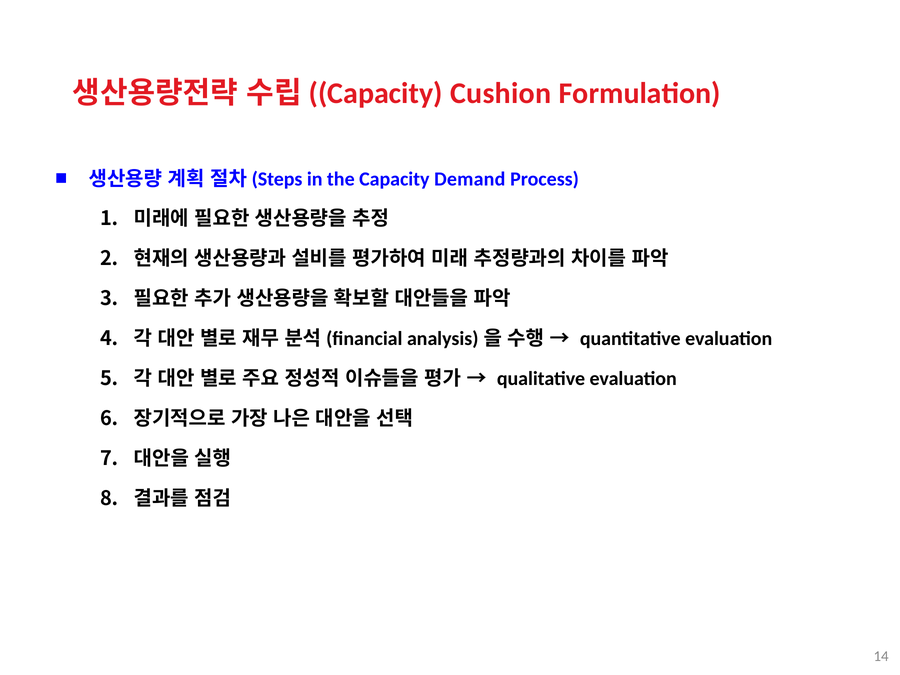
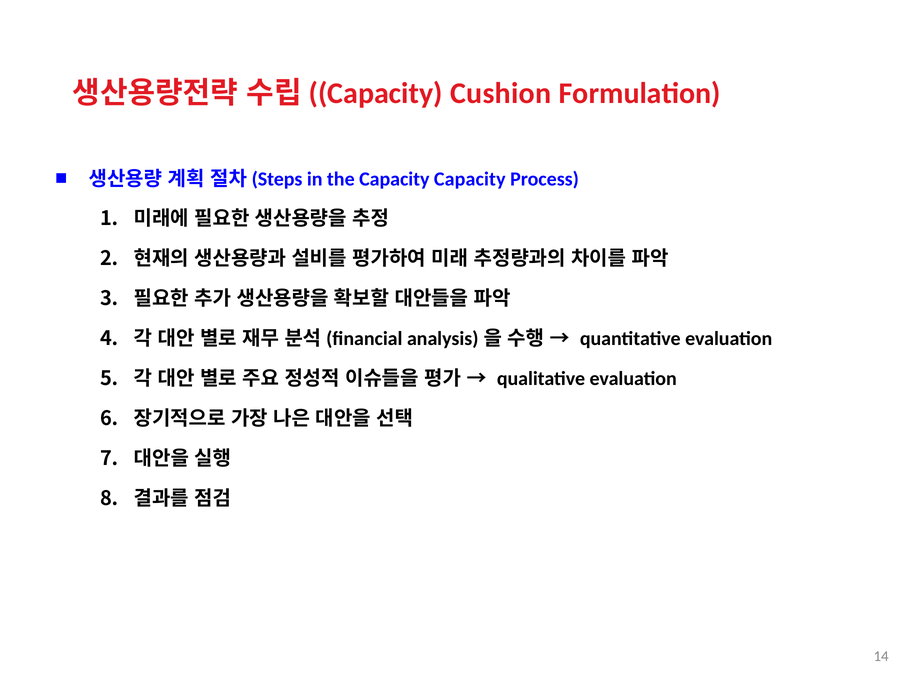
Capacity Demand: Demand -> Capacity
